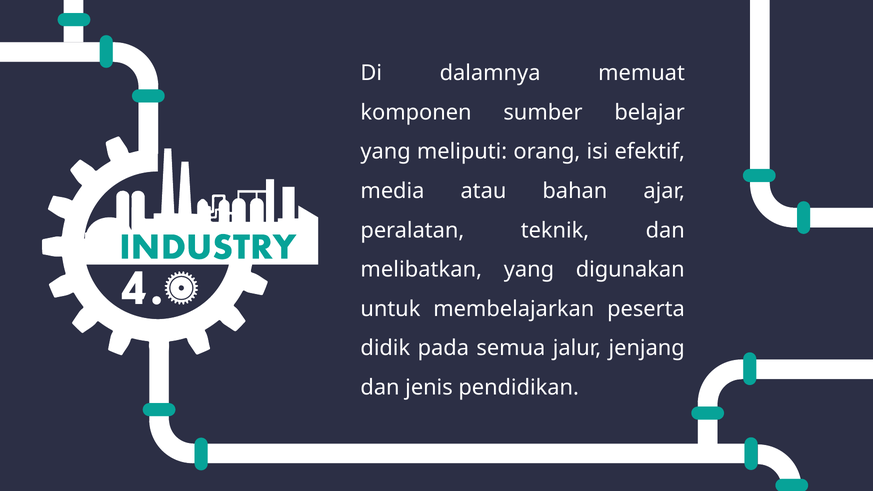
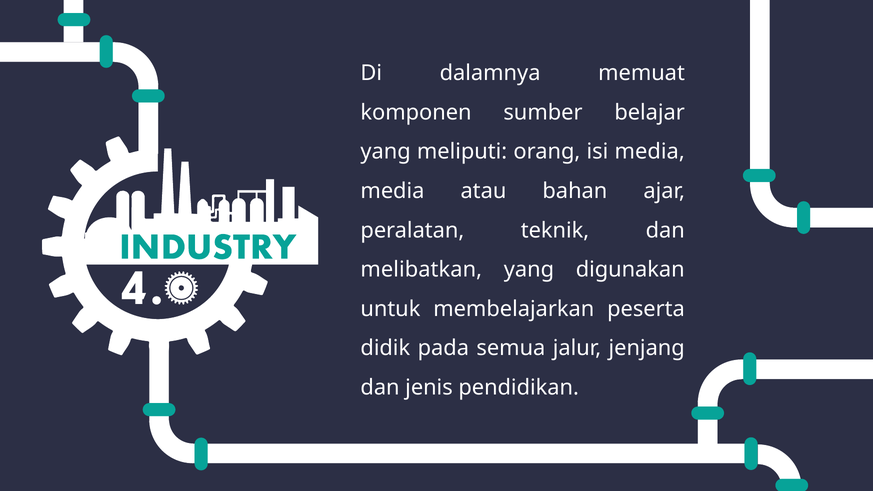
isi efektif: efektif -> media
